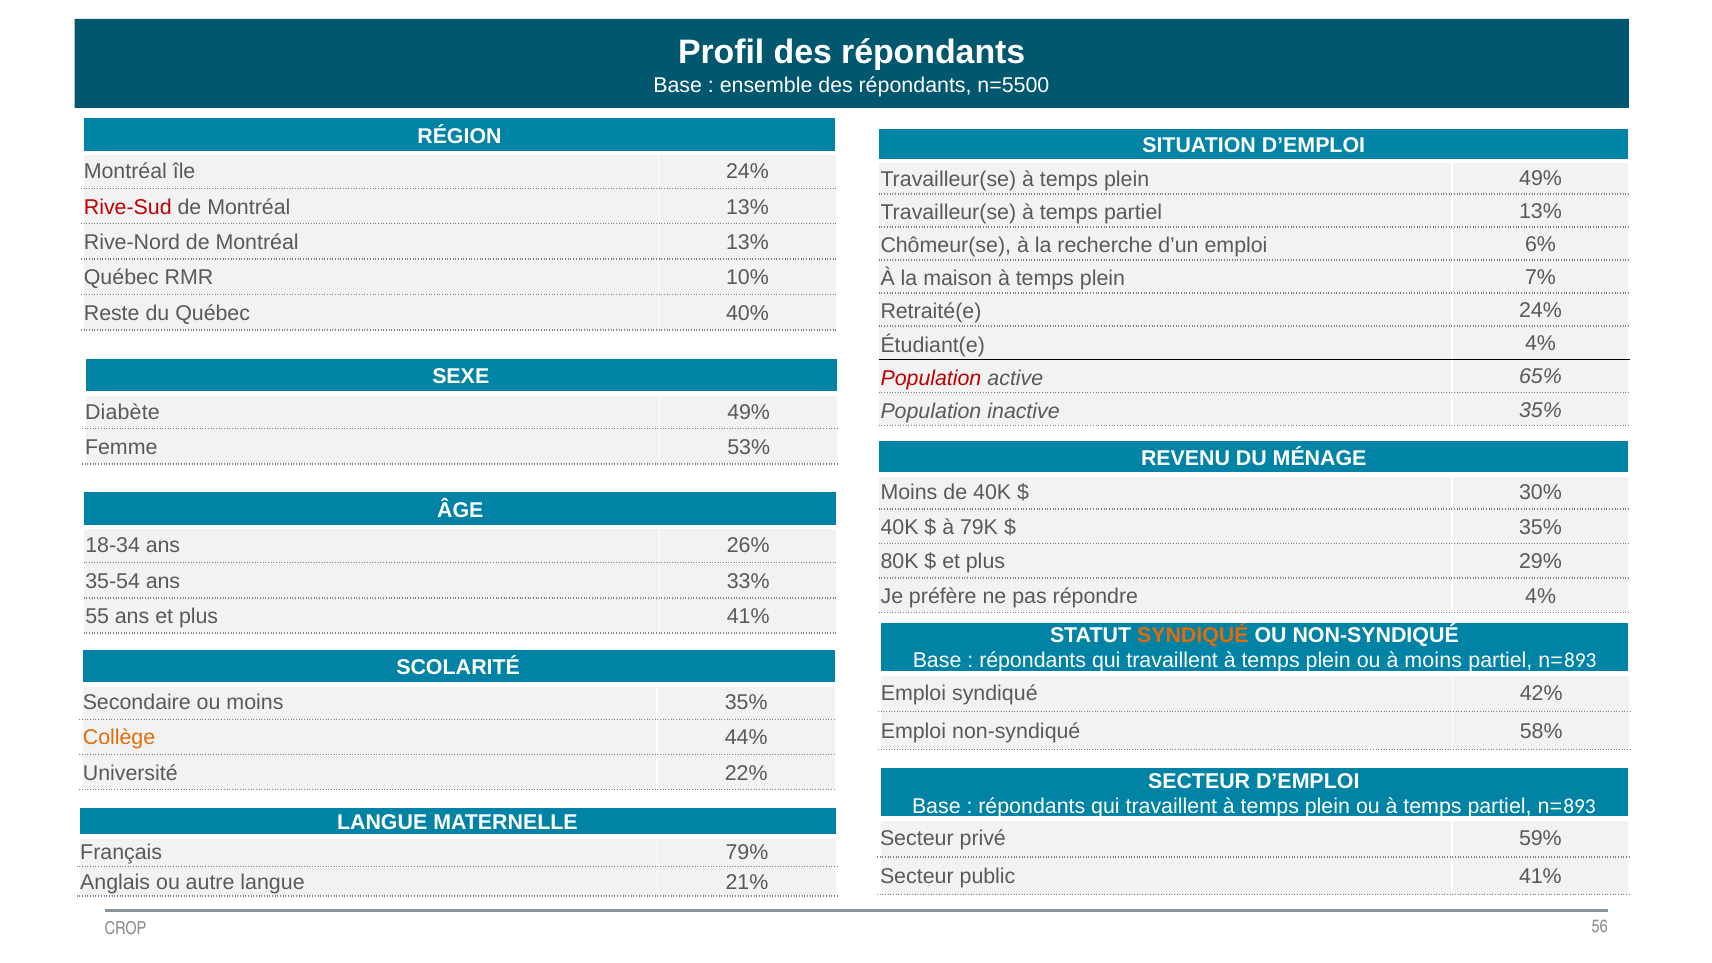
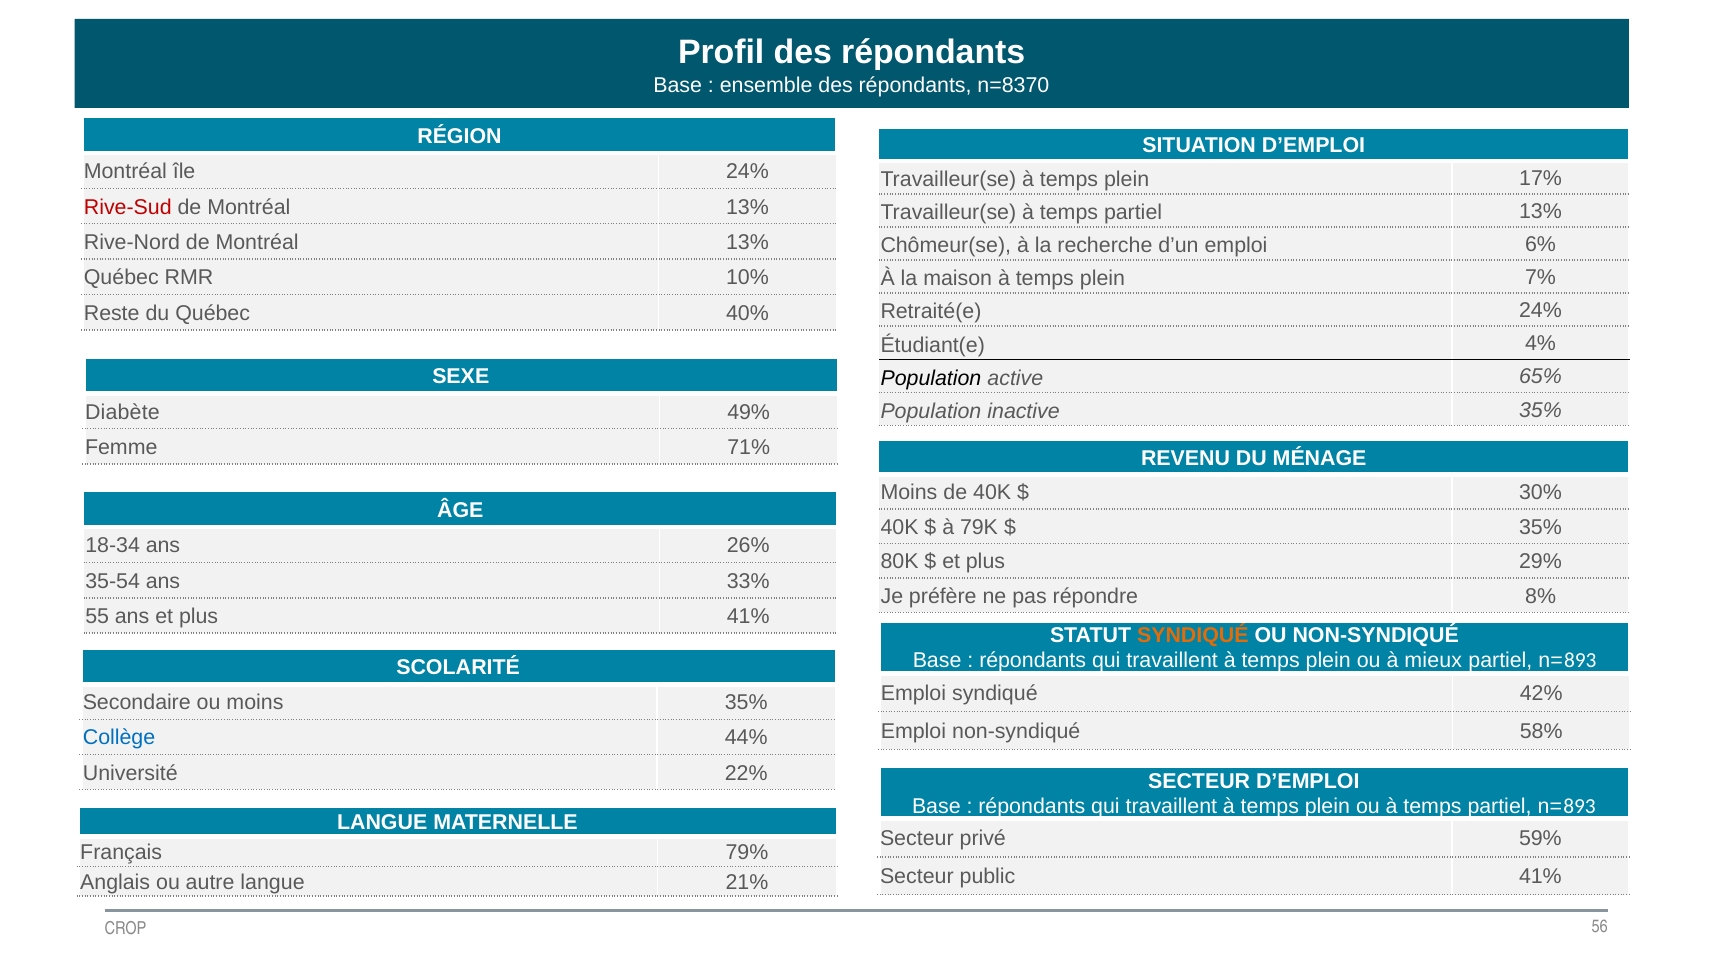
n=5500: n=5500 -> n=8370
plein 49%: 49% -> 17%
Population at (931, 378) colour: red -> black
53%: 53% -> 71%
répondre 4%: 4% -> 8%
à moins: moins -> mieux
Collège colour: orange -> blue
